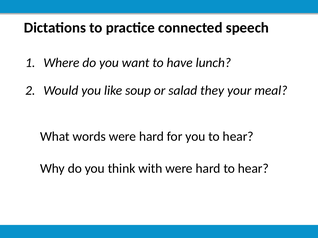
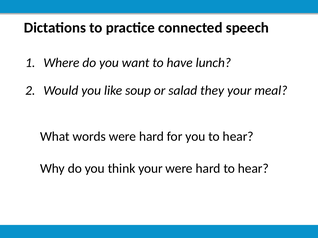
think with: with -> your
